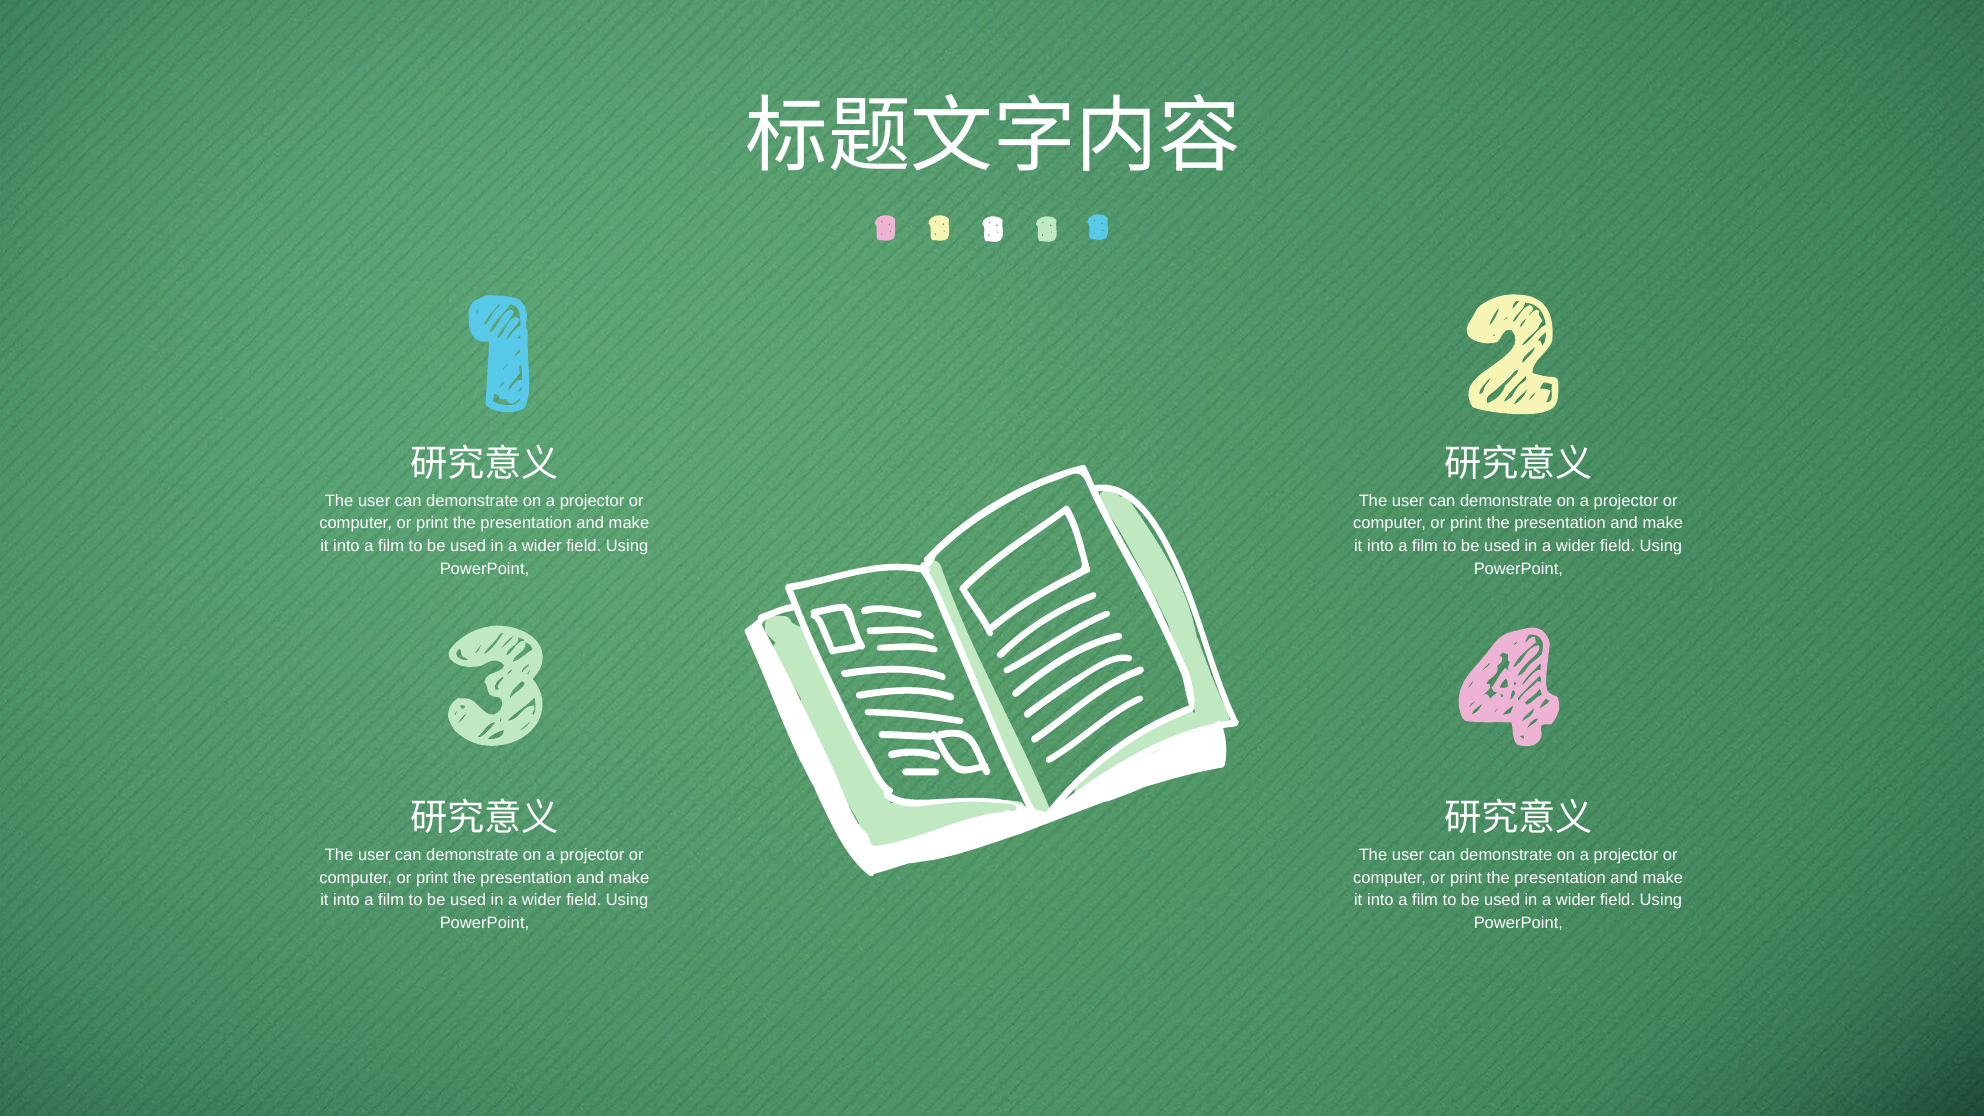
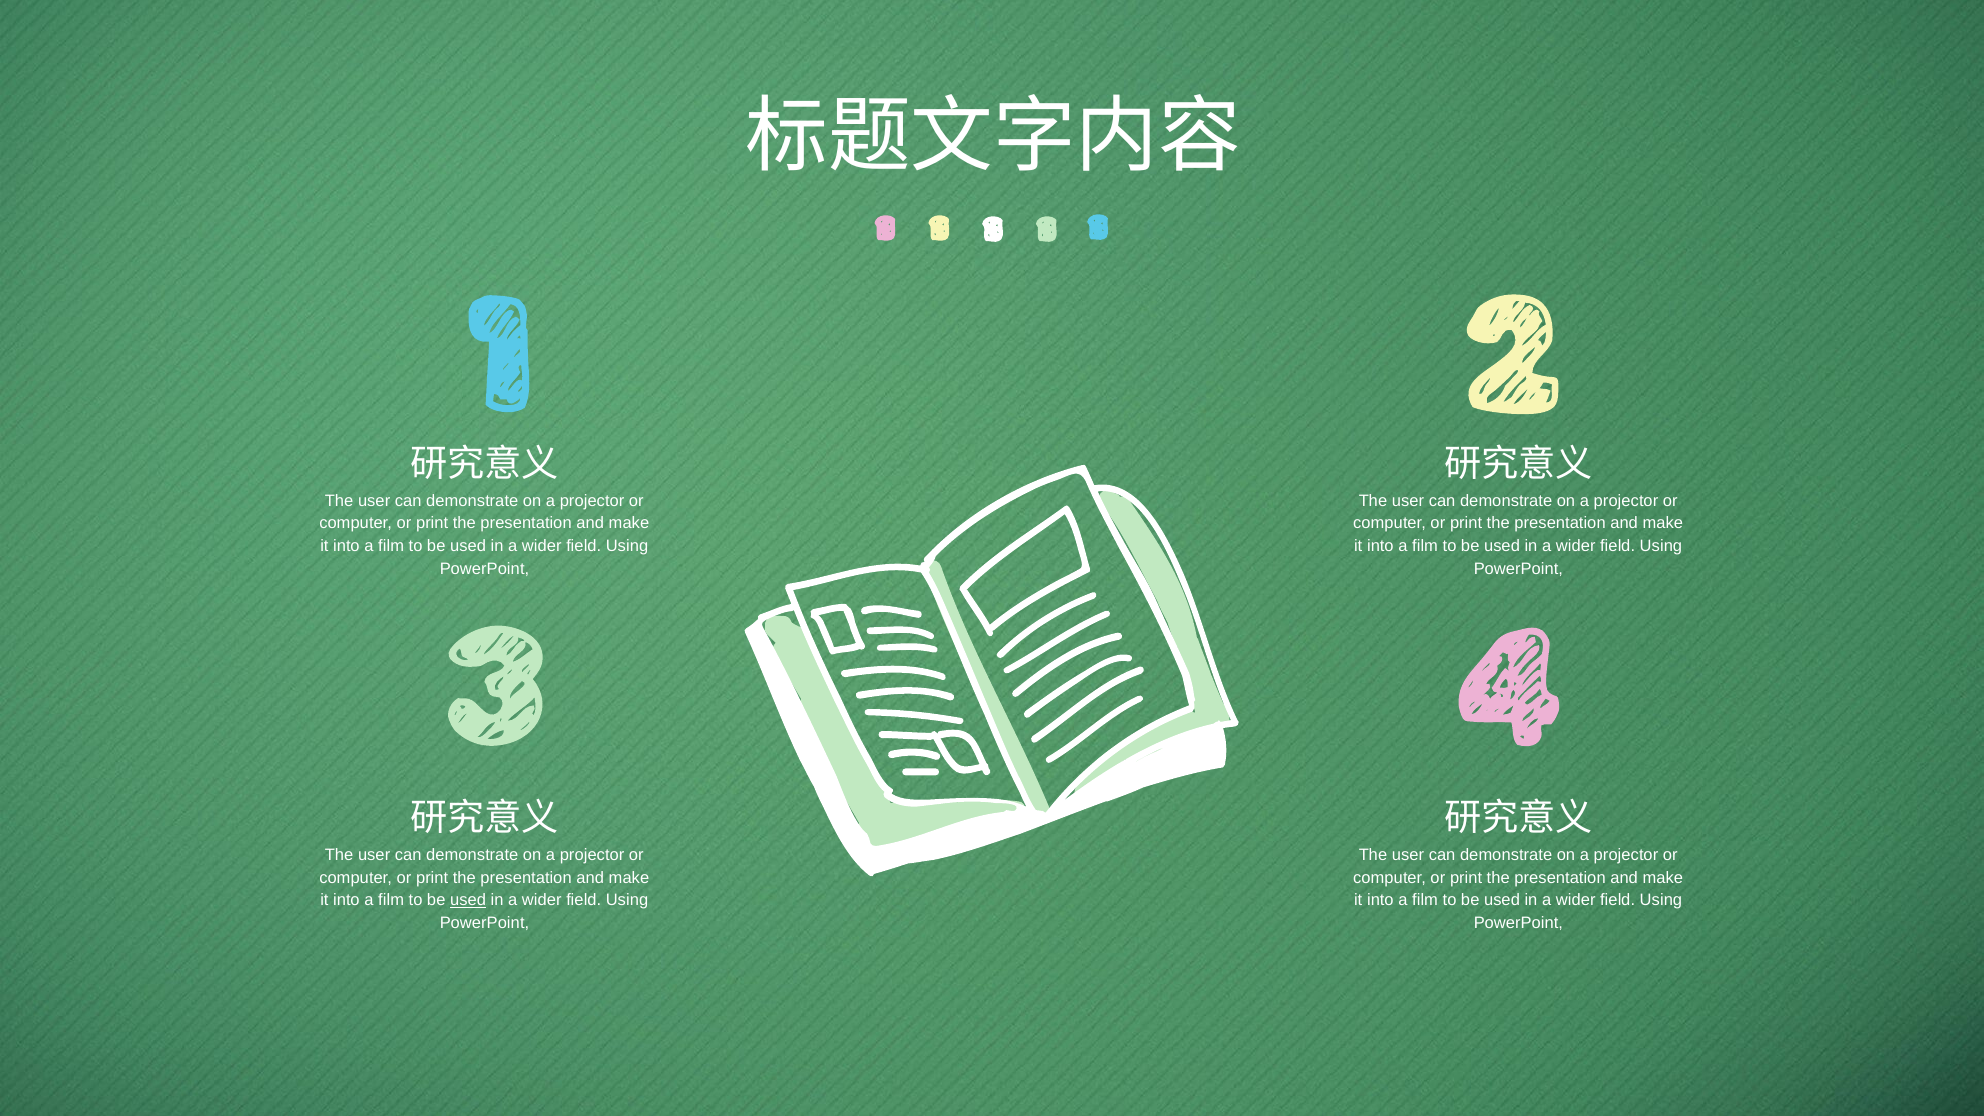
used at (468, 900) underline: none -> present
